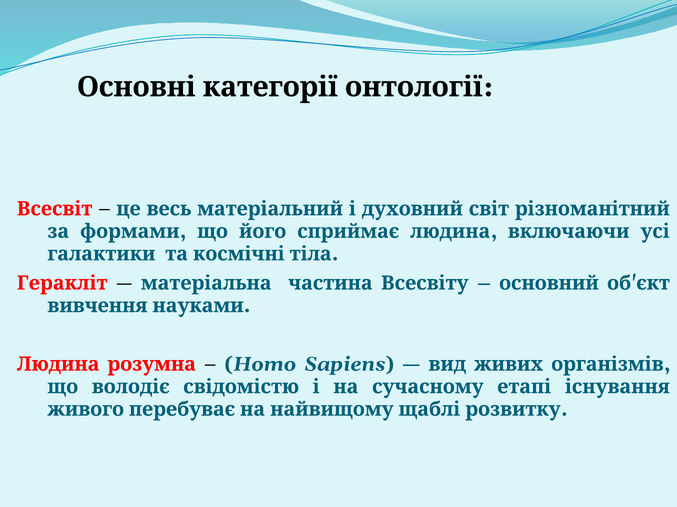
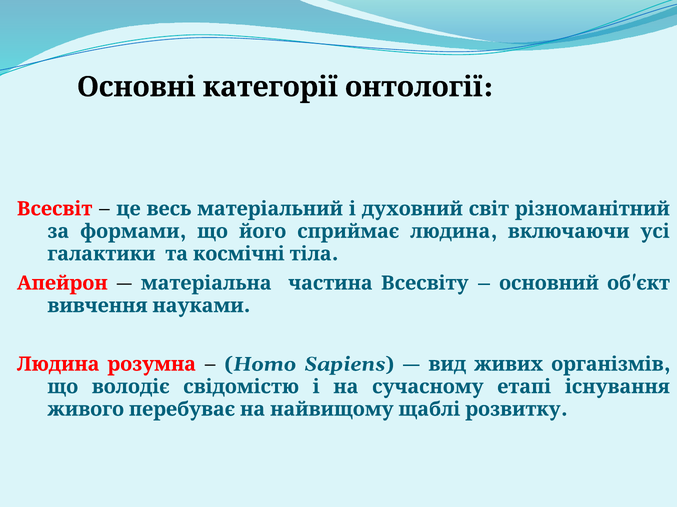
Геракліт: Геракліт -> Апейрон
